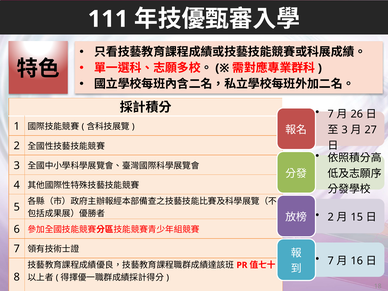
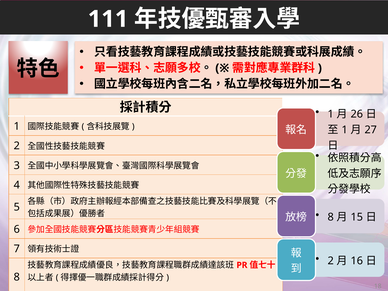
7 at (331, 114): 7 -> 1
3 at (345, 130): 3 -> 1
2 at (331, 217): 2 -> 8
7 at (331, 261): 7 -> 2
